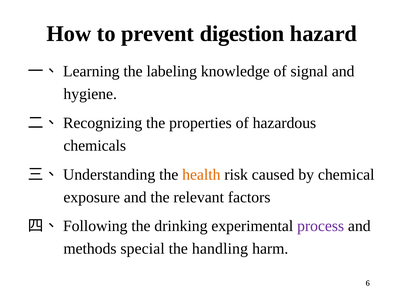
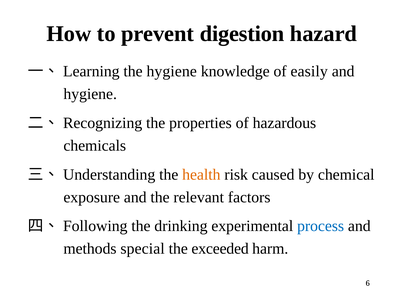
the labeling: labeling -> hygiene
signal: signal -> easily
process colour: purple -> blue
handling: handling -> exceeded
